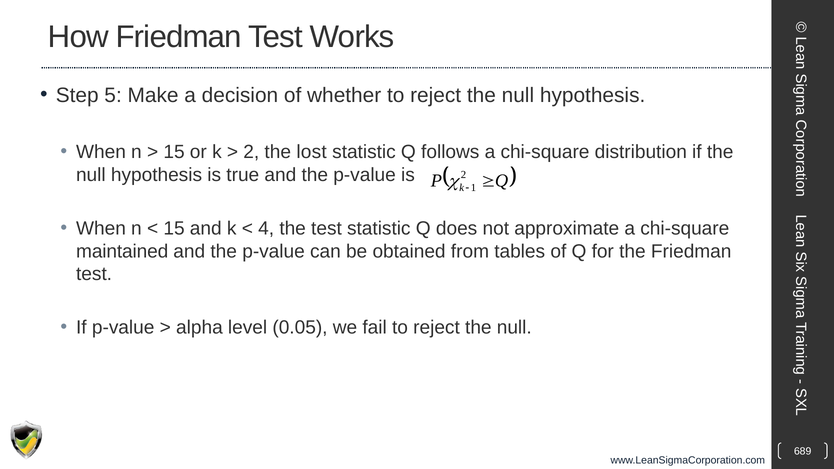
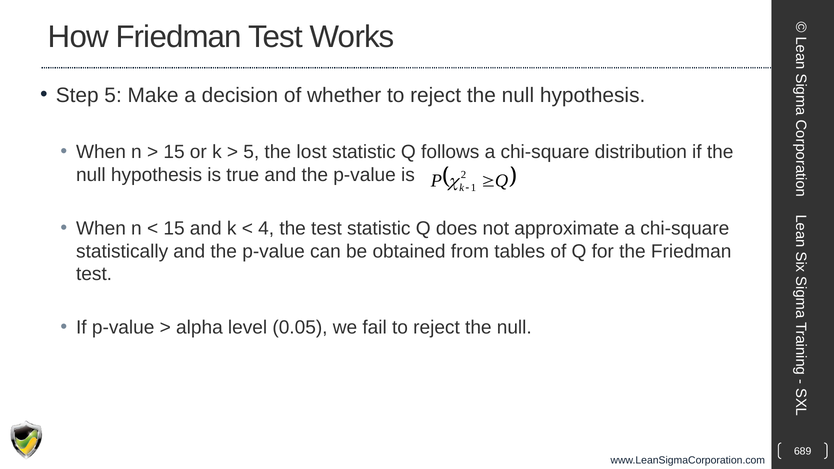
2 at (251, 152): 2 -> 5
maintained: maintained -> statistically
